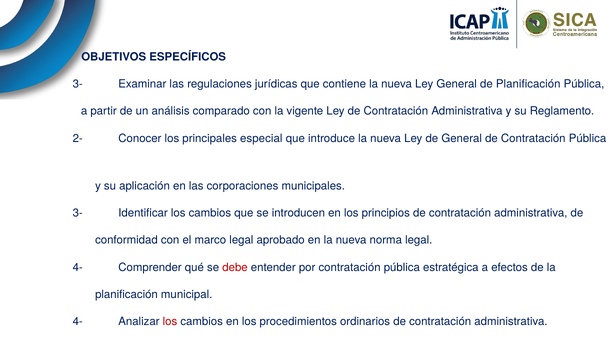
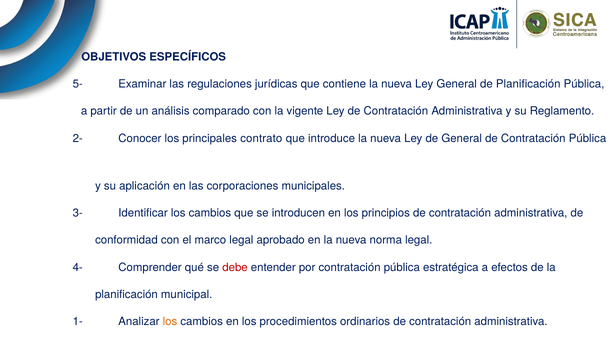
3- at (78, 84): 3- -> 5-
especial: especial -> contrato
4- at (78, 322): 4- -> 1-
los at (170, 322) colour: red -> orange
